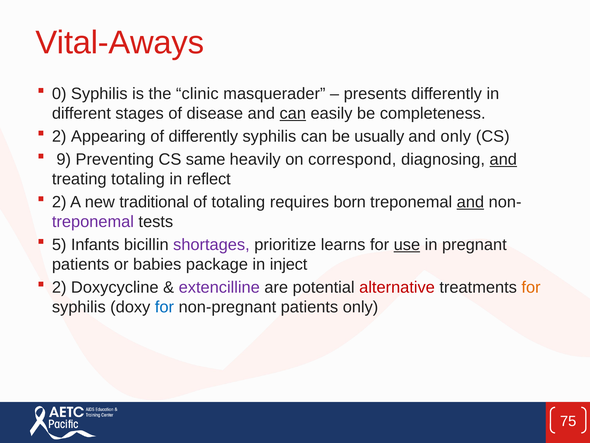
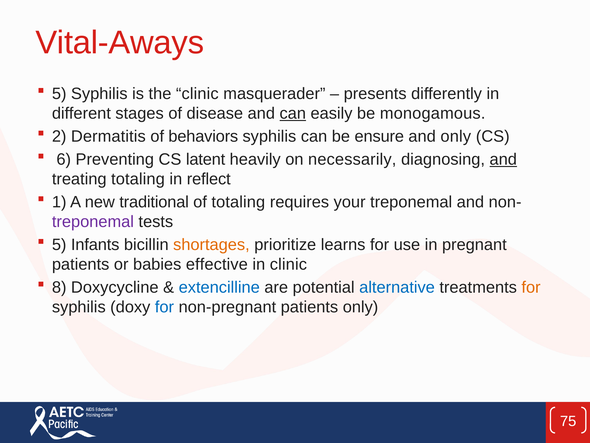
0 at (59, 94): 0 -> 5
completeness: completeness -> monogamous
Appearing: Appearing -> Dermatitis
of differently: differently -> behaviors
usually: usually -> ensure
9: 9 -> 6
same: same -> latent
correspond: correspond -> necessarily
2 at (59, 202): 2 -> 1
born: born -> your
and at (470, 202) underline: present -> none
shortages colour: purple -> orange
use underline: present -> none
package: package -> effective
in inject: inject -> clinic
2 at (59, 287): 2 -> 8
extencilline colour: purple -> blue
alternative colour: red -> blue
